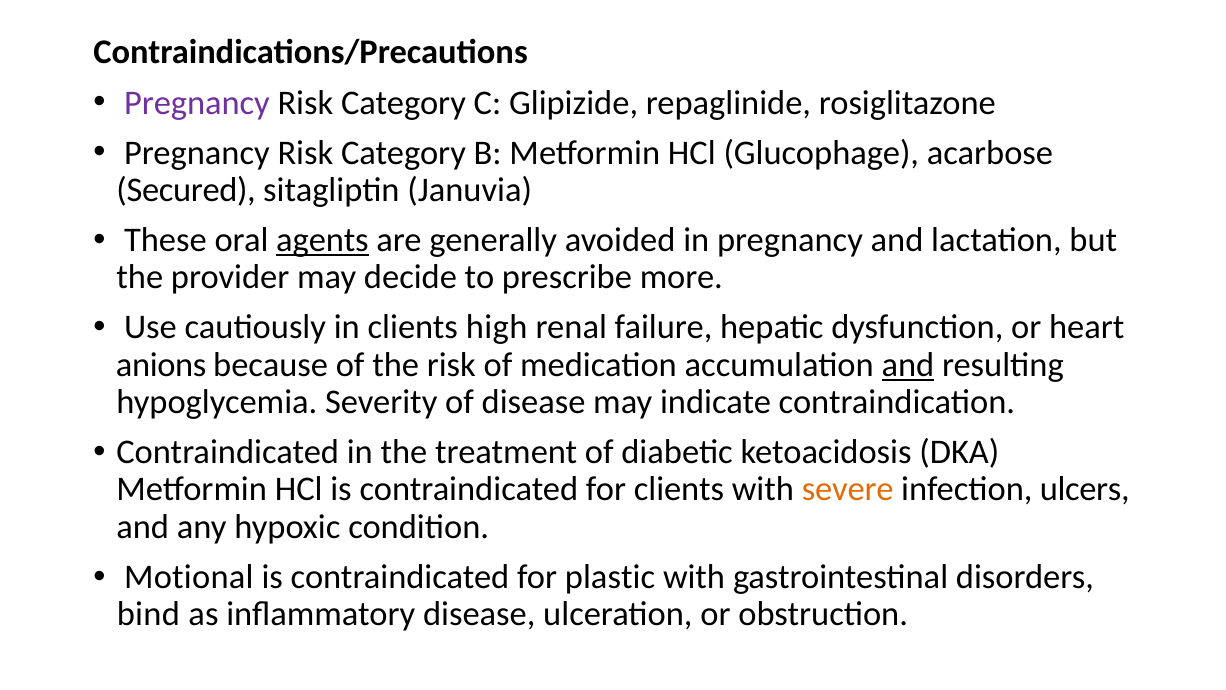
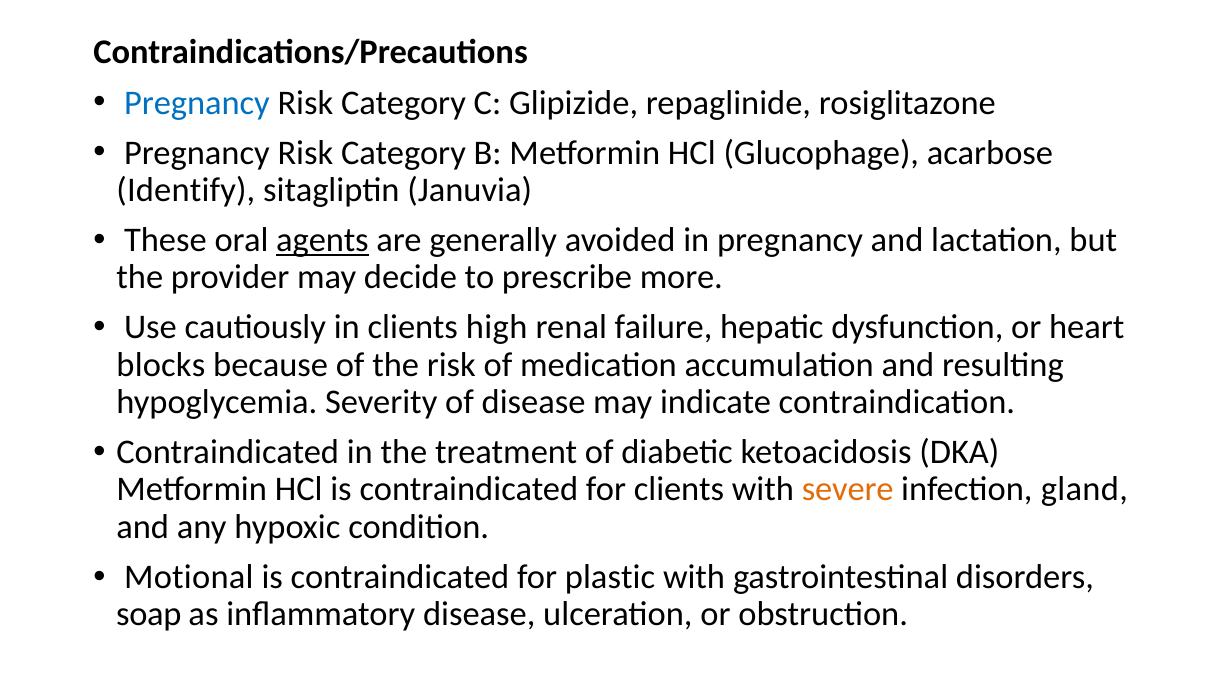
Pregnancy at (197, 103) colour: purple -> blue
Secured: Secured -> Identify
anions: anions -> blocks
and at (908, 365) underline: present -> none
ulcers: ulcers -> gland
bind: bind -> soap
